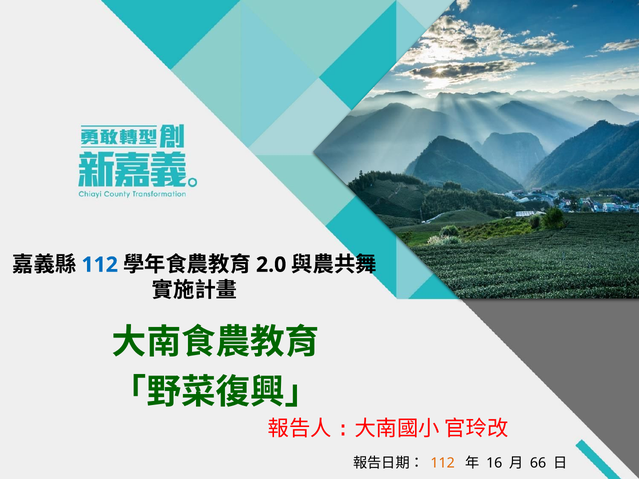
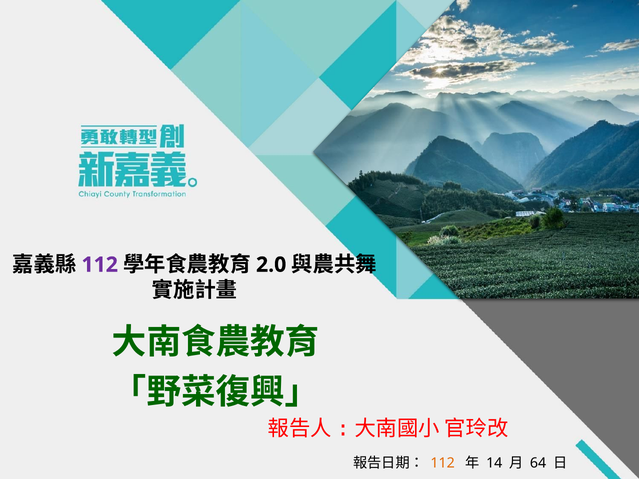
112 at (100, 265) colour: blue -> purple
16: 16 -> 14
66: 66 -> 64
